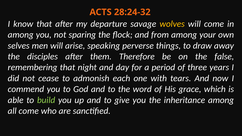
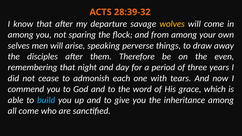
28:24-32: 28:24-32 -> 28:39-32
false: false -> even
build colour: light green -> light blue
